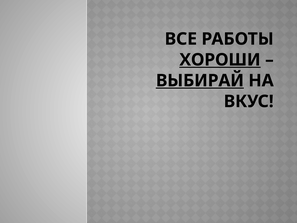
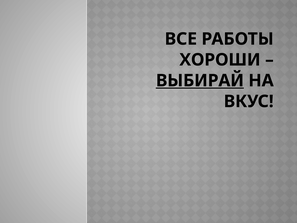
ХОРОШИ underline: present -> none
